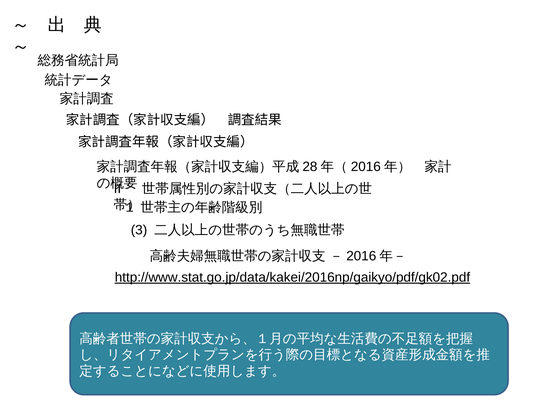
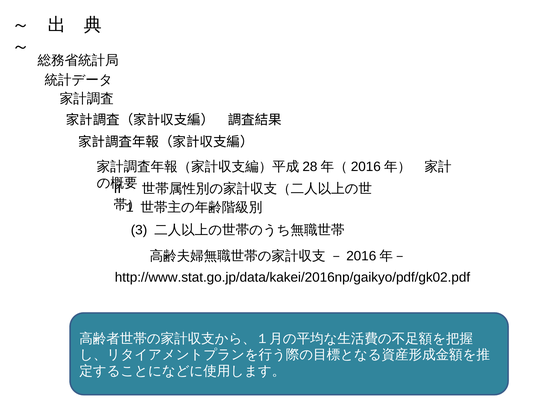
http://www.stat.go.jp/data/kakei/2016np/gaikyo/pdf/gk02.pdf underline: present -> none
